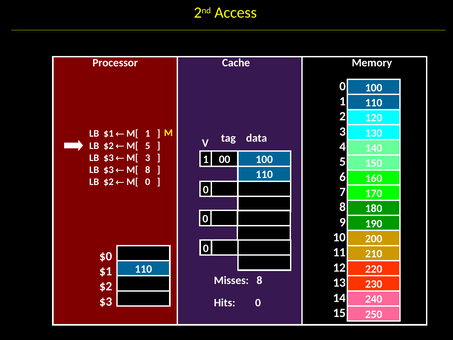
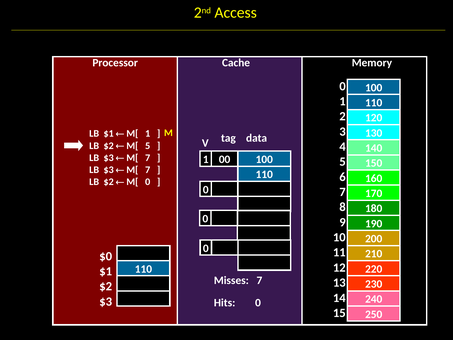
3 at (148, 158): 3 -> 7
8 at (148, 170): 8 -> 7
Misses 8: 8 -> 7
